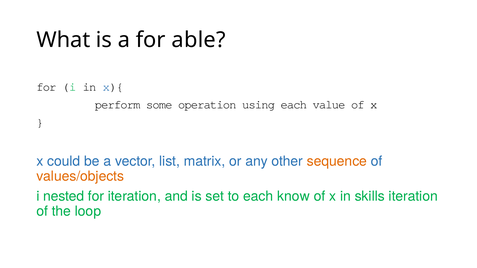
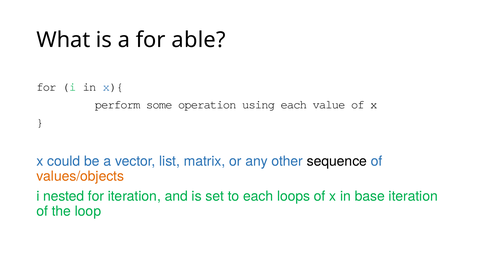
sequence colour: orange -> black
know: know -> loops
skills: skills -> base
